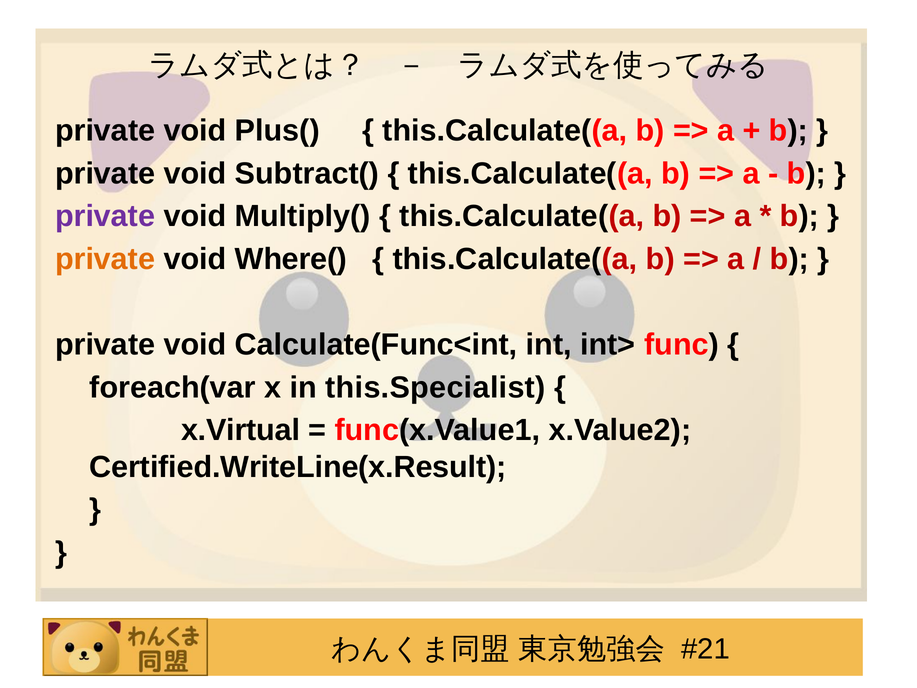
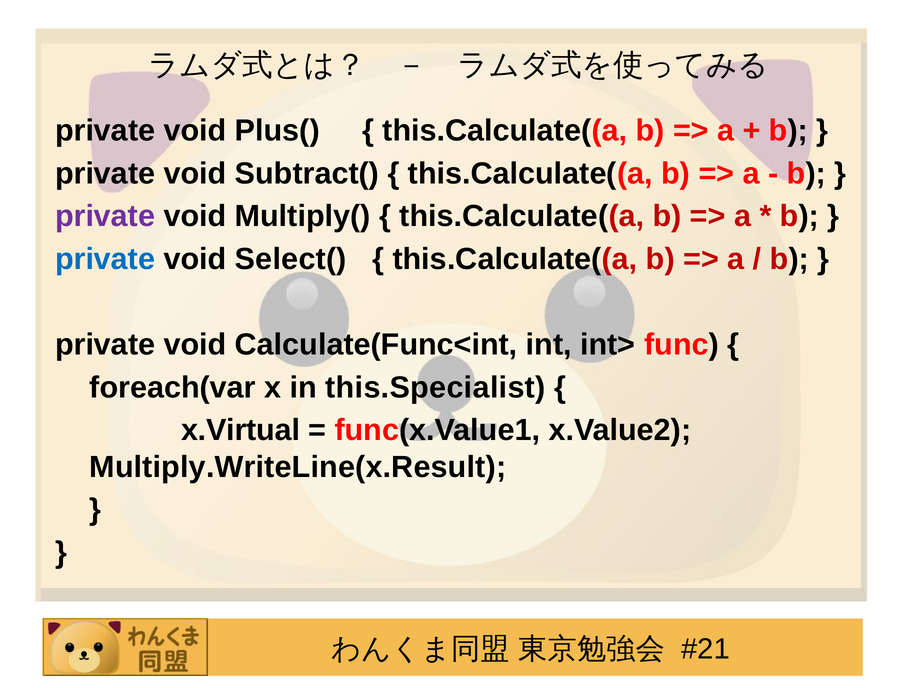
private at (105, 259) colour: orange -> blue
Where(: Where( -> Select(
Certified.WriteLine(x.Result: Certified.WriteLine(x.Result -> Multiply.WriteLine(x.Result
